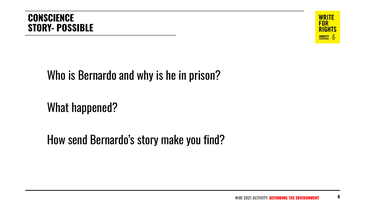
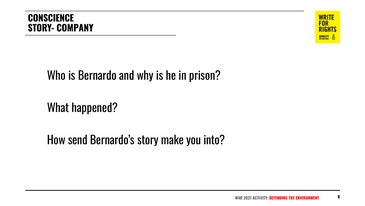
POSSIBLE: POSSIBLE -> COMPANY
find: find -> into
